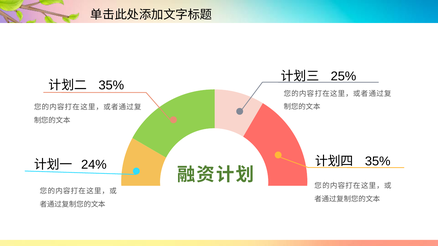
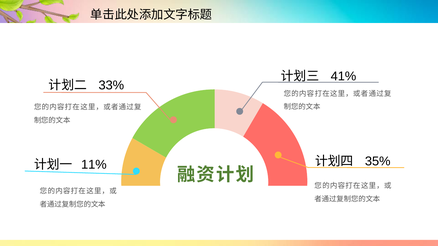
25%: 25% -> 41%
35% at (111, 85): 35% -> 33%
24%: 24% -> 11%
